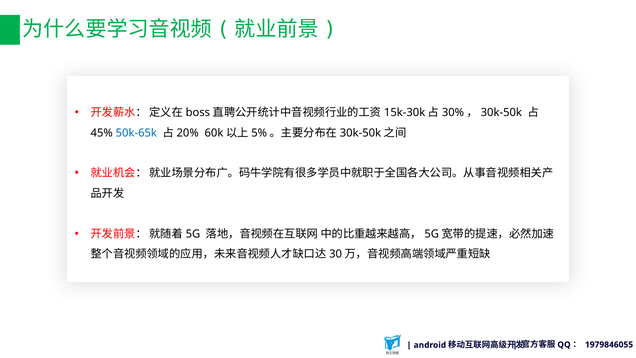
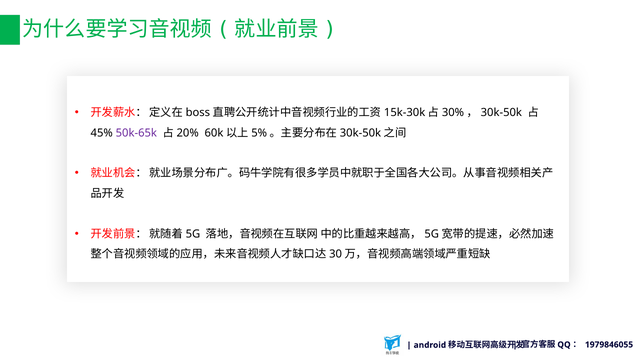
50k-65k colour: blue -> purple
